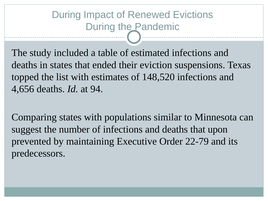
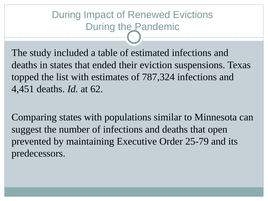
148,520: 148,520 -> 787,324
4,656: 4,656 -> 4,451
94: 94 -> 62
upon: upon -> open
22-79: 22-79 -> 25-79
